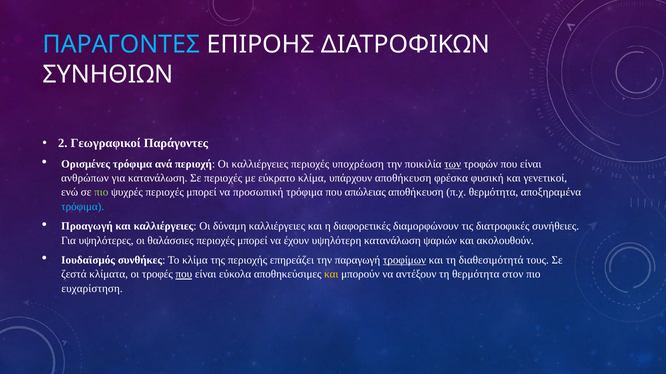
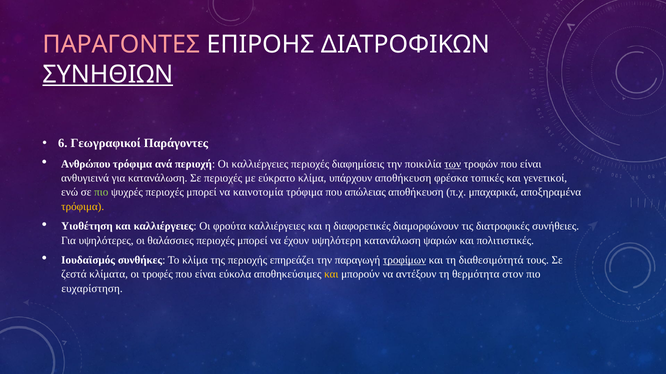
ΠΑΡΑΓΟΝΤΕΣ colour: light blue -> pink
ΣΥΝΗΘΙΩΝ underline: none -> present
2: 2 -> 6
Ορισμένες: Ορισμένες -> Ανθρώπου
υποχρέωση: υποχρέωση -> διαφημίσεις
ανθρώπων: ανθρώπων -> ανθυγιεινά
φυσική: φυσική -> τοπικές
προσωπική: προσωπική -> καινοτομία
π.χ θερμότητα: θερμότητα -> μπαχαρικά
τρόφιμα at (83, 207) colour: light blue -> yellow
Προαγωγή: Προαγωγή -> Υιοθέτηση
δύναμη: δύναμη -> φρούτα
ακολουθούν: ακολουθούν -> πολιτιστικές
που at (184, 275) underline: present -> none
